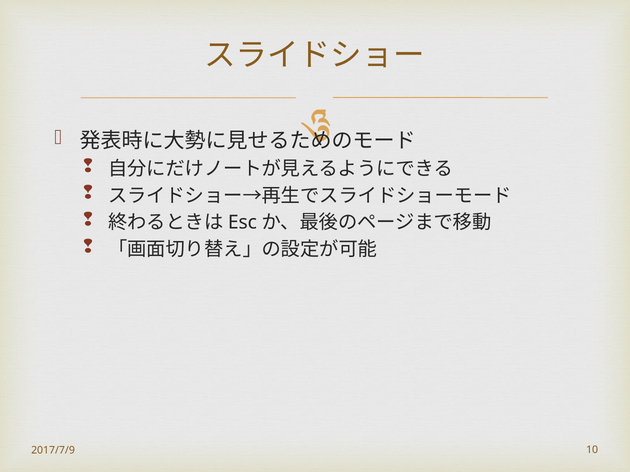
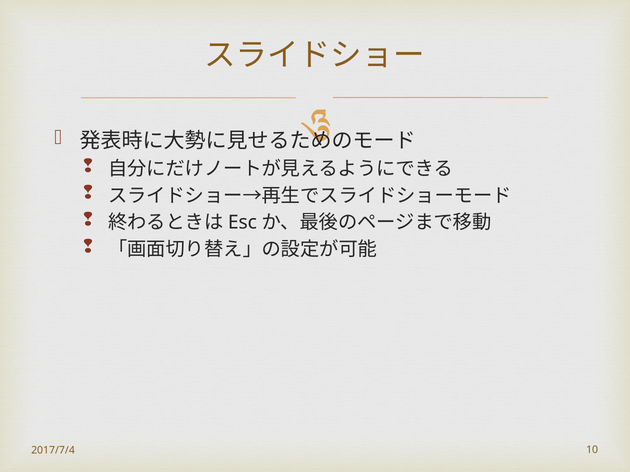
2017/7/9: 2017/7/9 -> 2017/7/4
